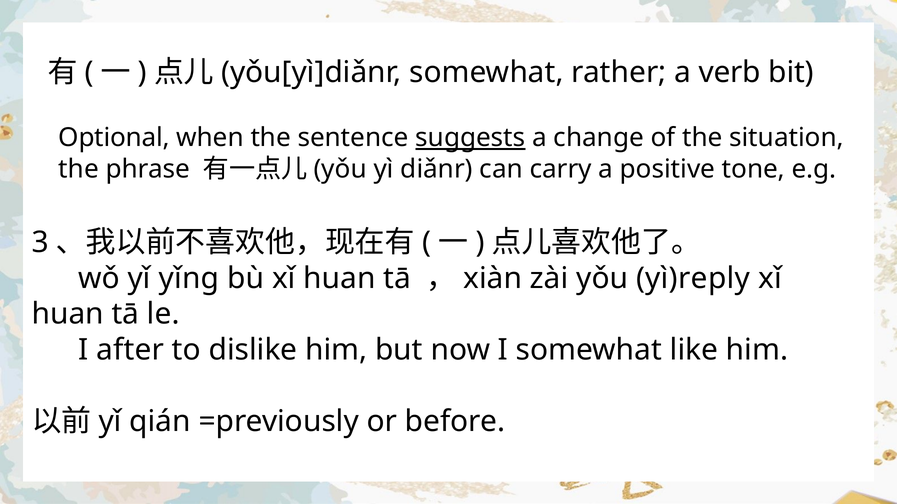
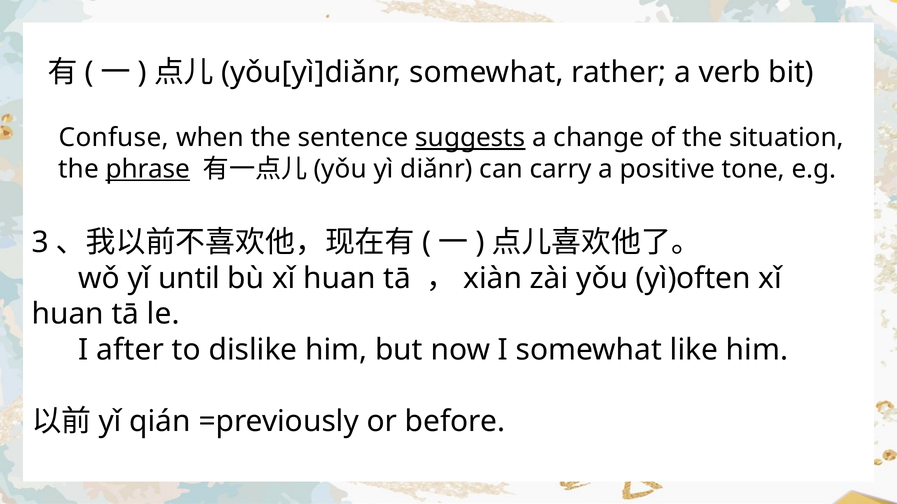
Optional: Optional -> Confuse
phrase underline: none -> present
yǐng: yǐng -> until
yì)reply: yì)reply -> yì)often
